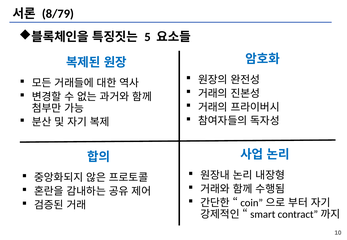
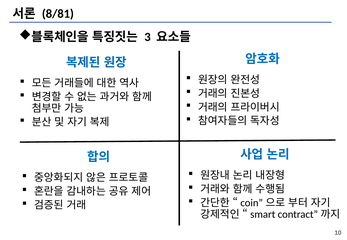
8/79: 8/79 -> 8/81
5: 5 -> 3
